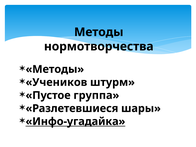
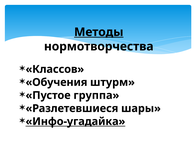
Методы at (99, 32) underline: none -> present
Методы at (55, 69): Методы -> Классов
Учеников: Учеников -> Обучения
